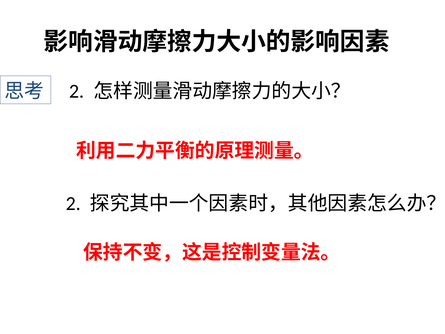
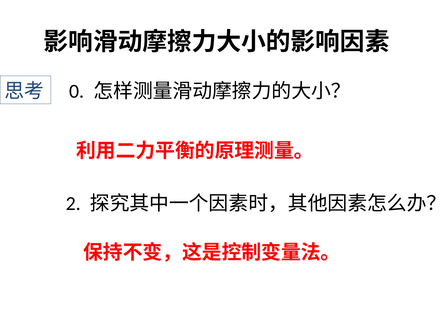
2 at (77, 91): 2 -> 0
